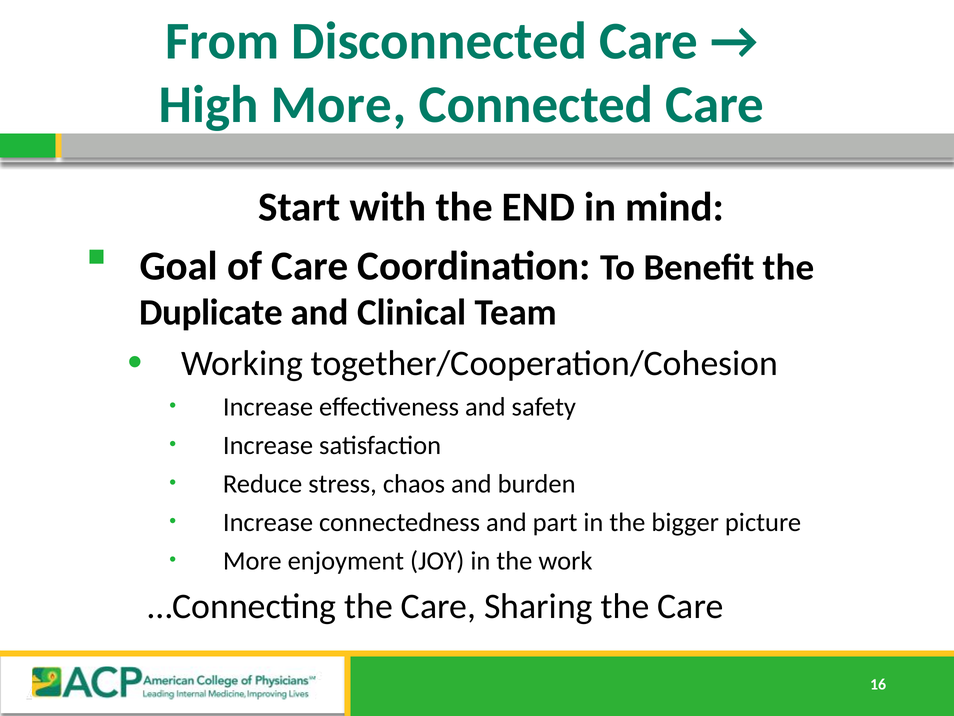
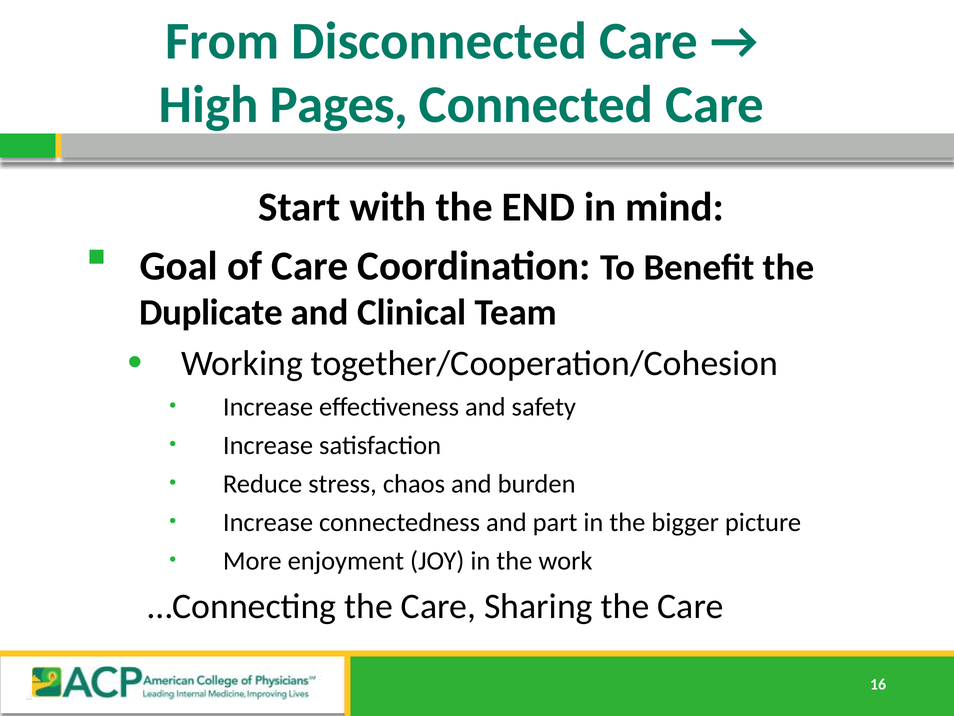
High More: More -> Pages
